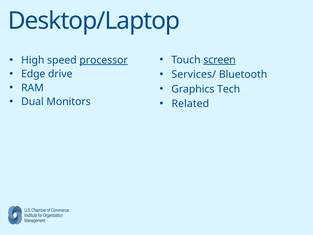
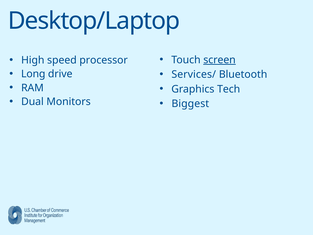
processor underline: present -> none
Edge: Edge -> Long
Related: Related -> Biggest
